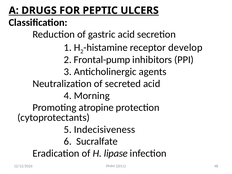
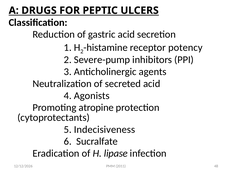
develop: develop -> potency
Frontal-pump: Frontal-pump -> Severe-pump
Morning: Morning -> Agonists
